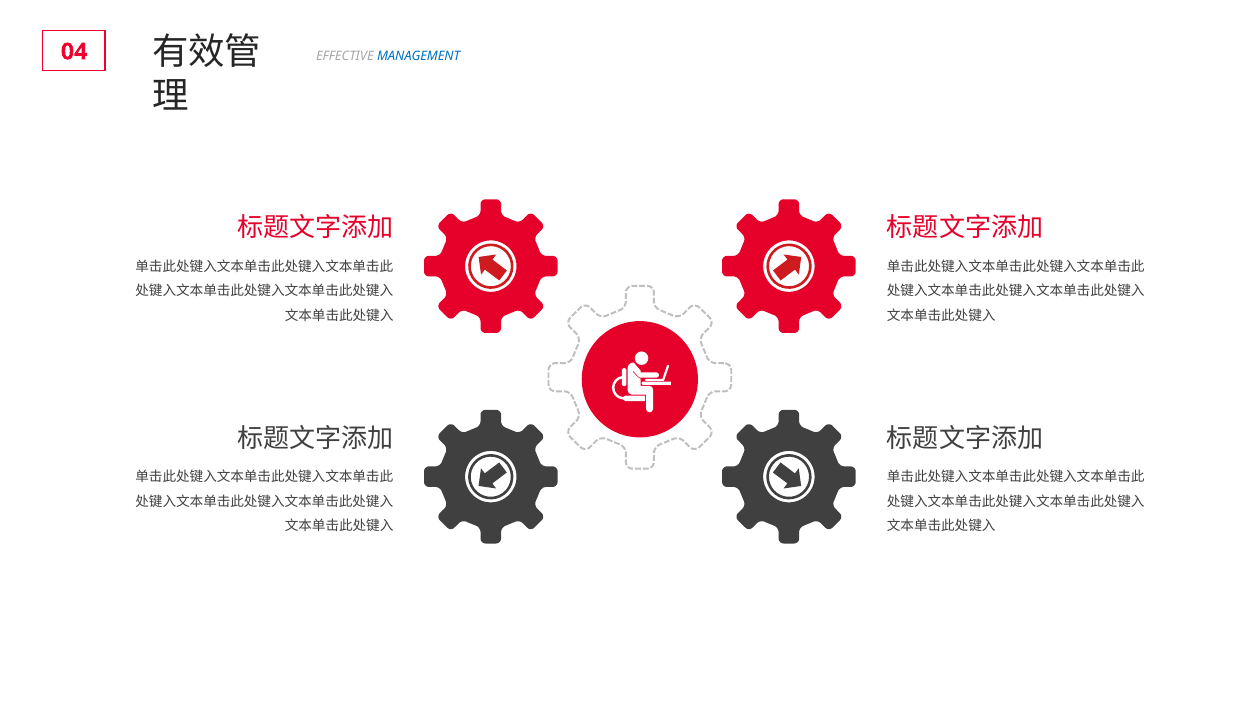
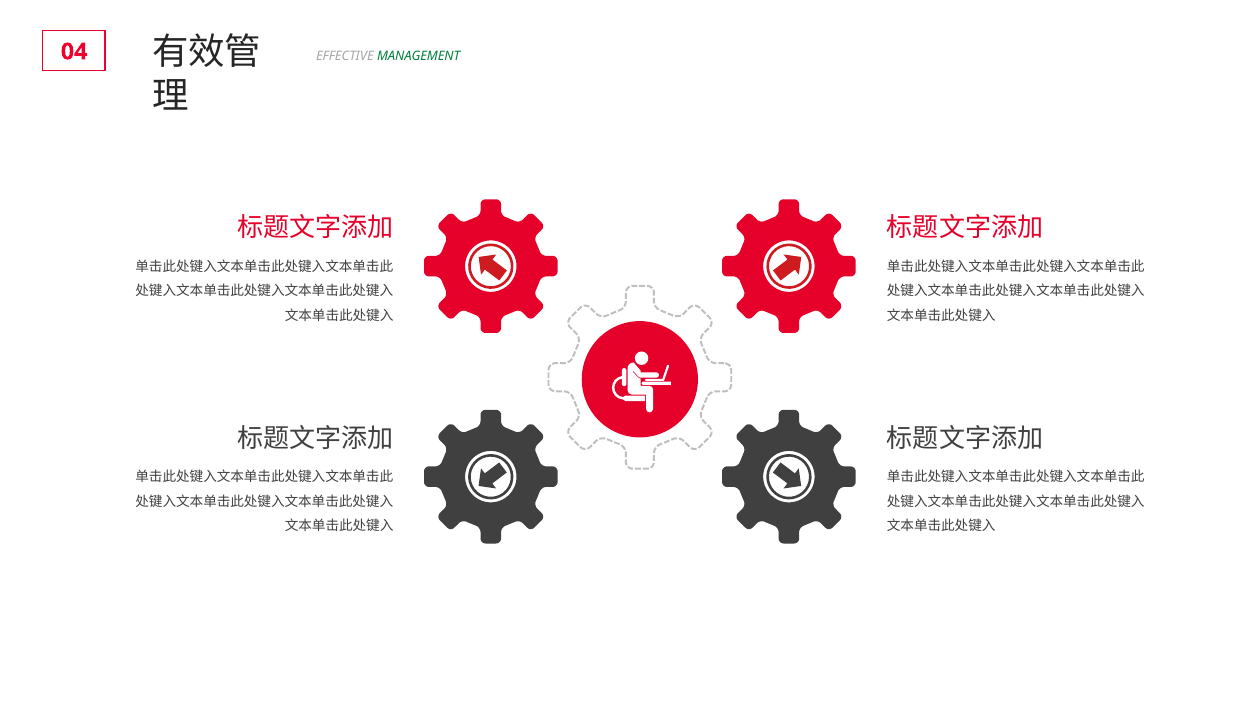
MANAGEMENT colour: blue -> green
